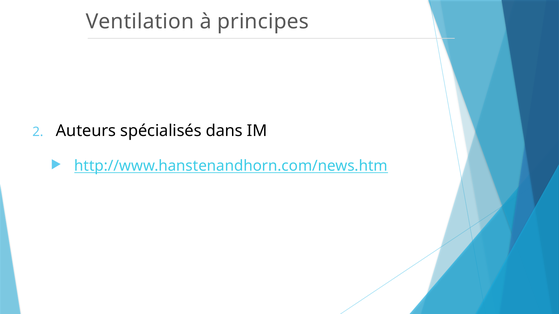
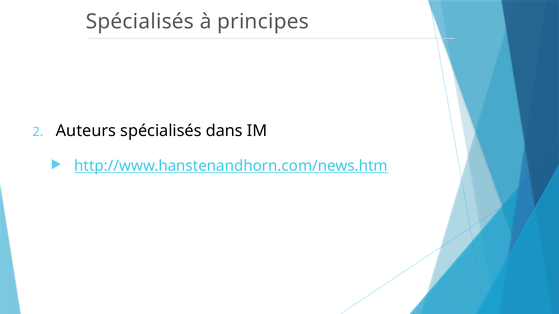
Ventilation at (140, 21): Ventilation -> Spécialisés
